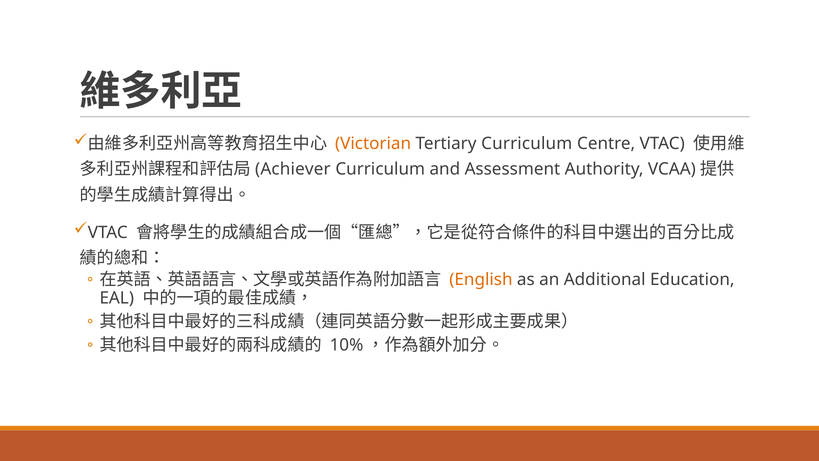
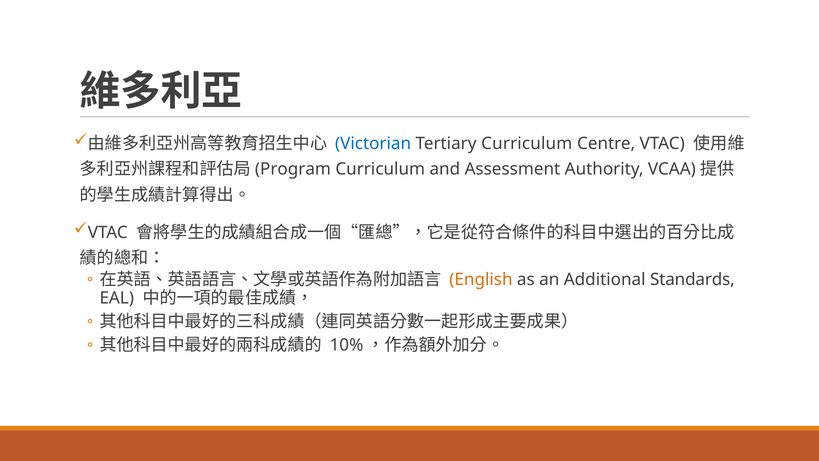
Victorian colour: orange -> blue
Achiever: Achiever -> Program
Education: Education -> Standards
